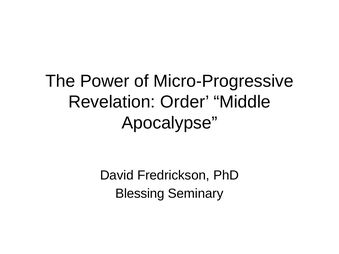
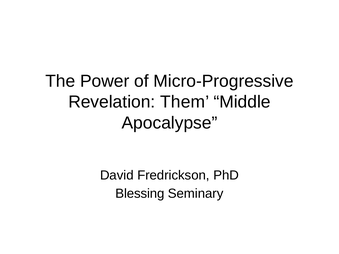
Order: Order -> Them
